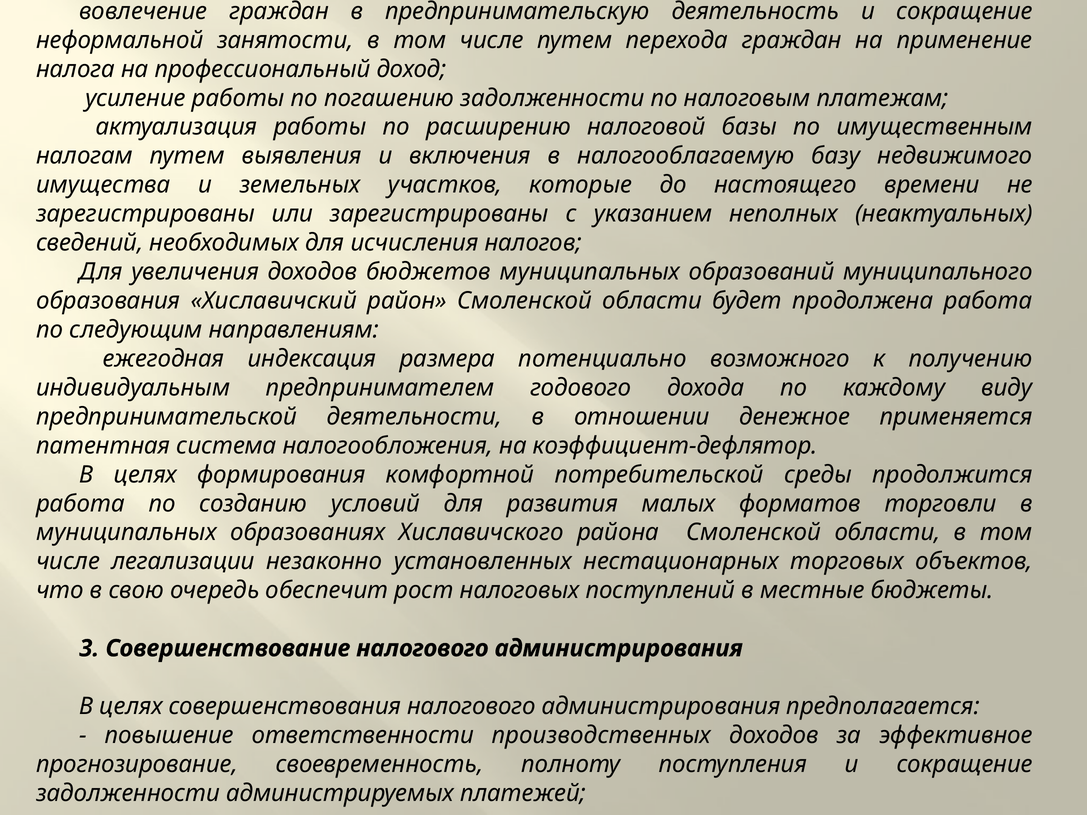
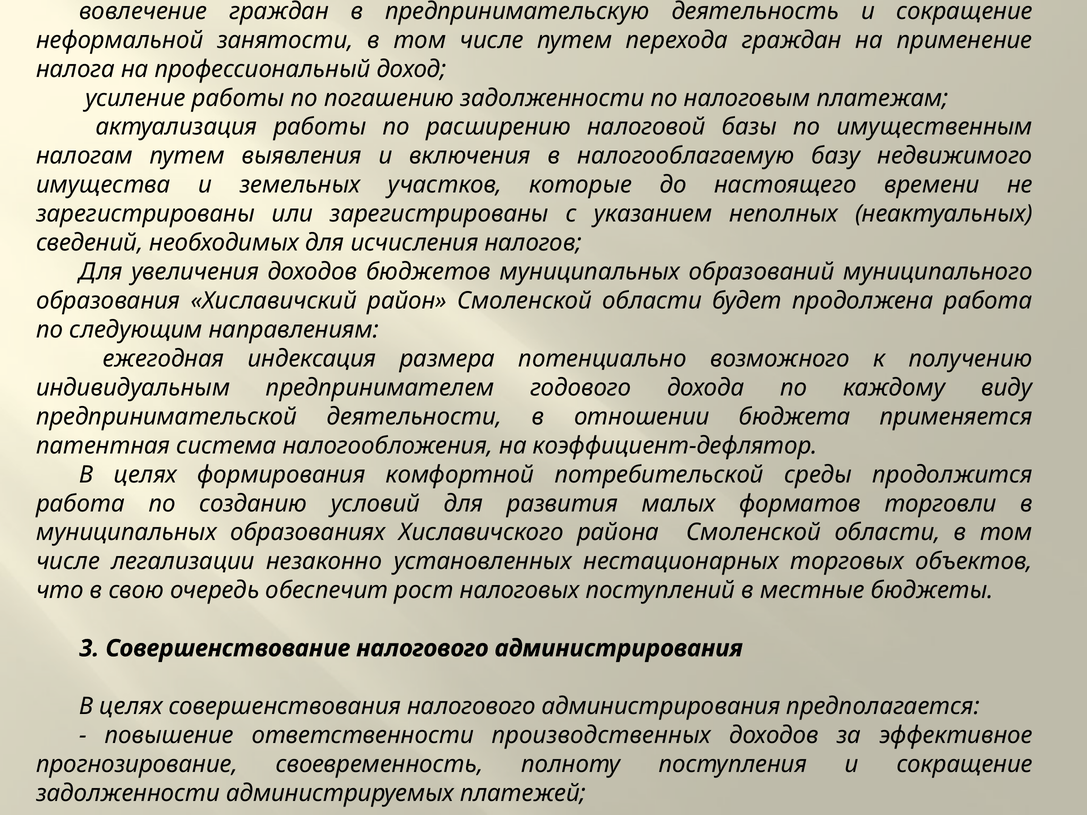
денежное: денежное -> бюджета
